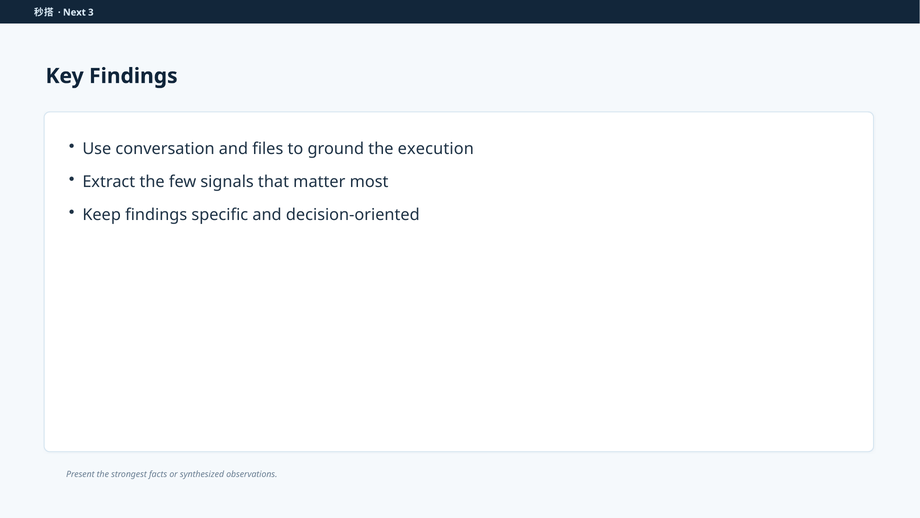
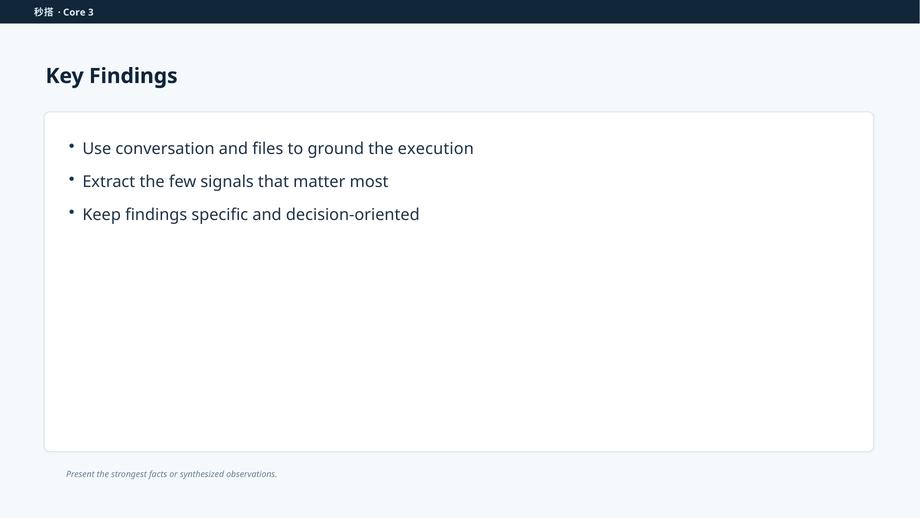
Next: Next -> Core
